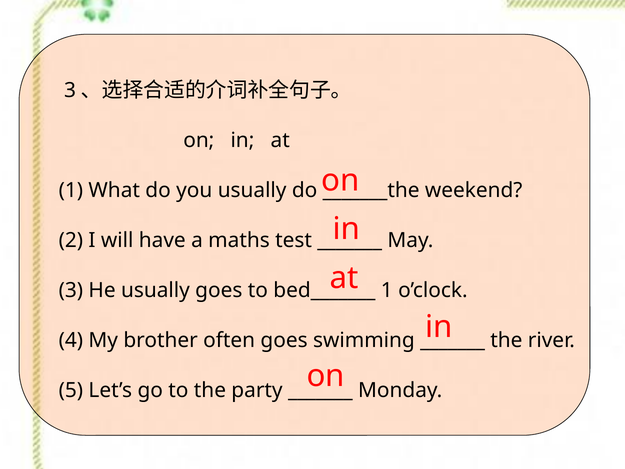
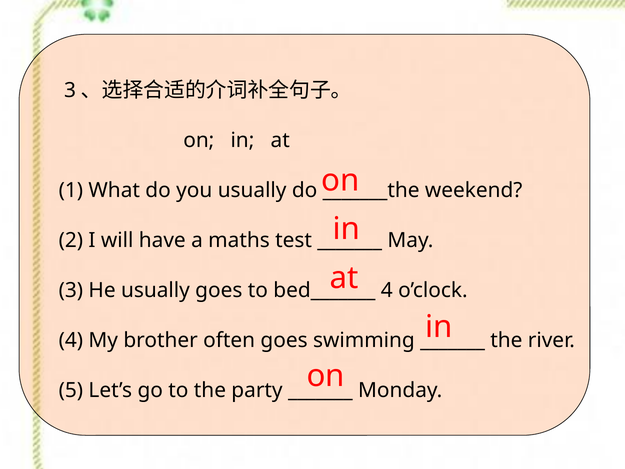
1 at (387, 290): 1 -> 4
